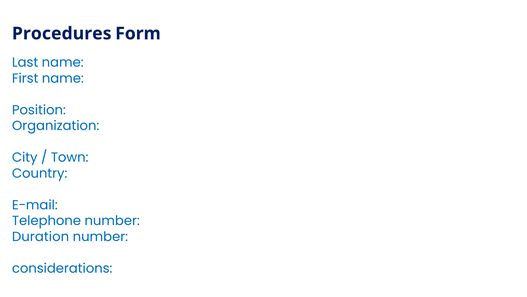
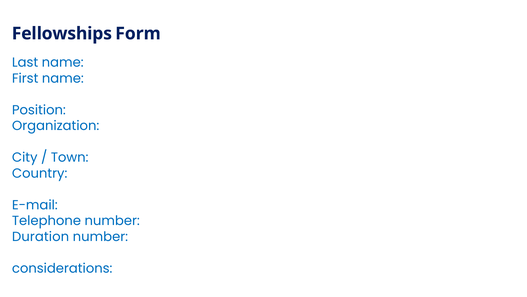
Procedures: Procedures -> Fellowships
